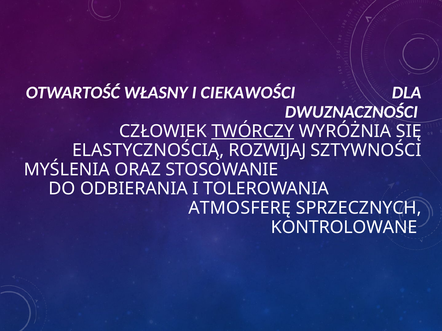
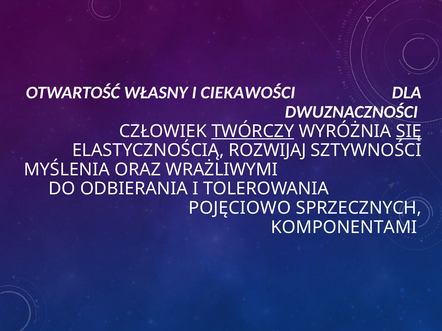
SIĘ underline: none -> present
STOSOWANIE: STOSOWANIE -> WRAŻLIWYMI
ATMOSFERĘ: ATMOSFERĘ -> POJĘCIOWO
KONTROLOWANE: KONTROLOWANE -> KOMPONENTAMI
